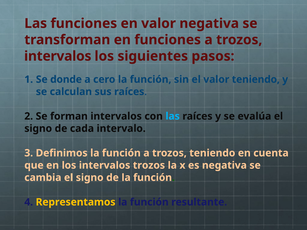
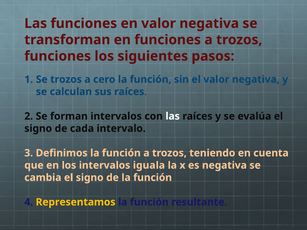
intervalos at (58, 56): intervalos -> funciones
Se donde: donde -> trozos
el valor teniendo: teniendo -> negativa
las at (173, 116) colour: light blue -> white
intervalos trozos: trozos -> iguala
